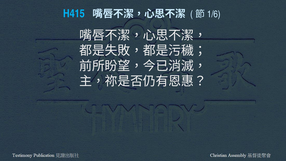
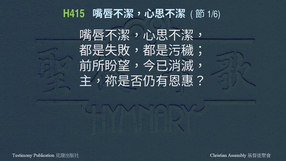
H415 colour: light blue -> light green
